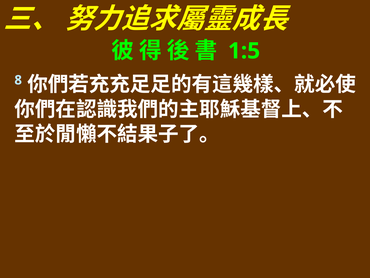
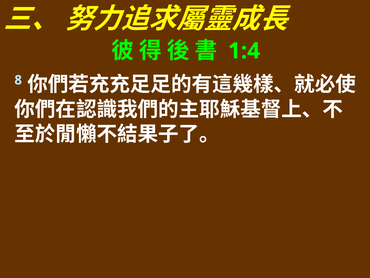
1:5: 1:5 -> 1:4
